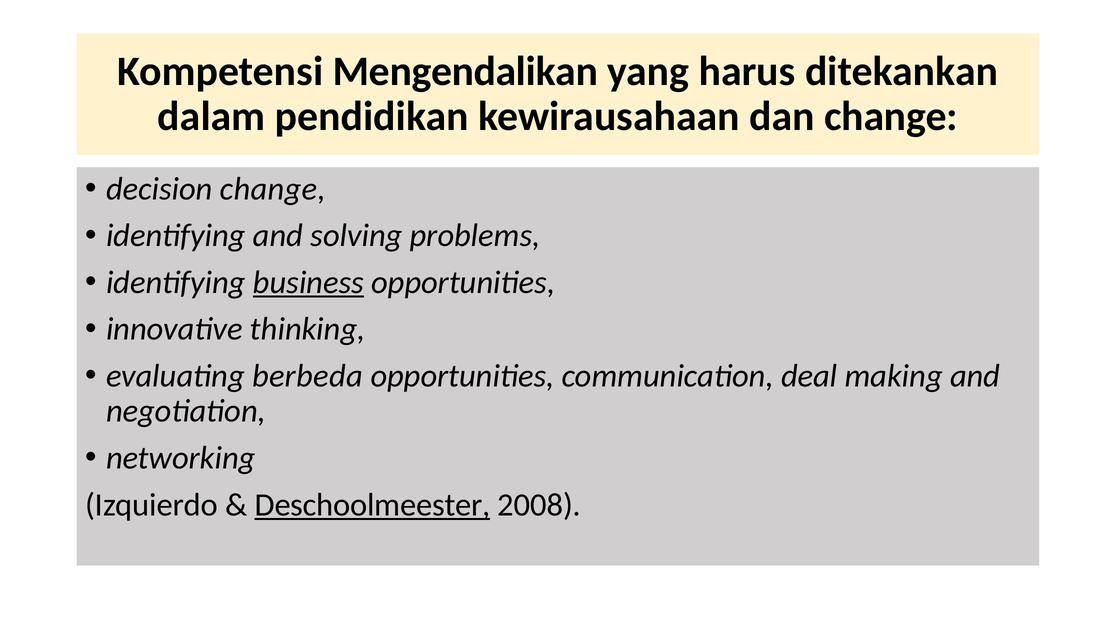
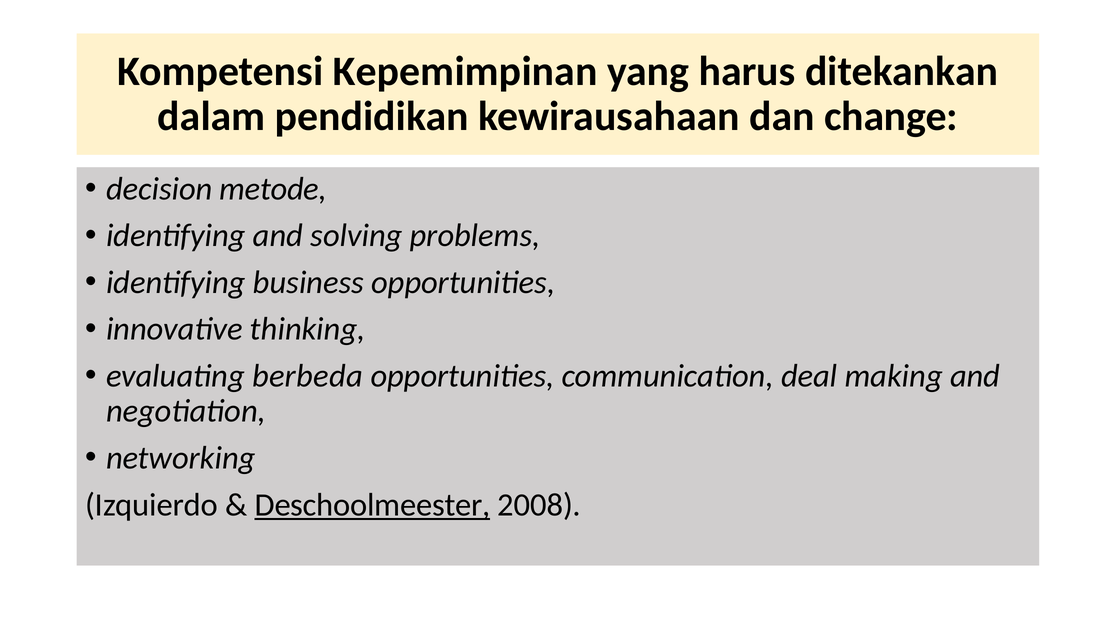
Mengendalikan: Mengendalikan -> Kepemimpinan
decision change: change -> metode
business underline: present -> none
